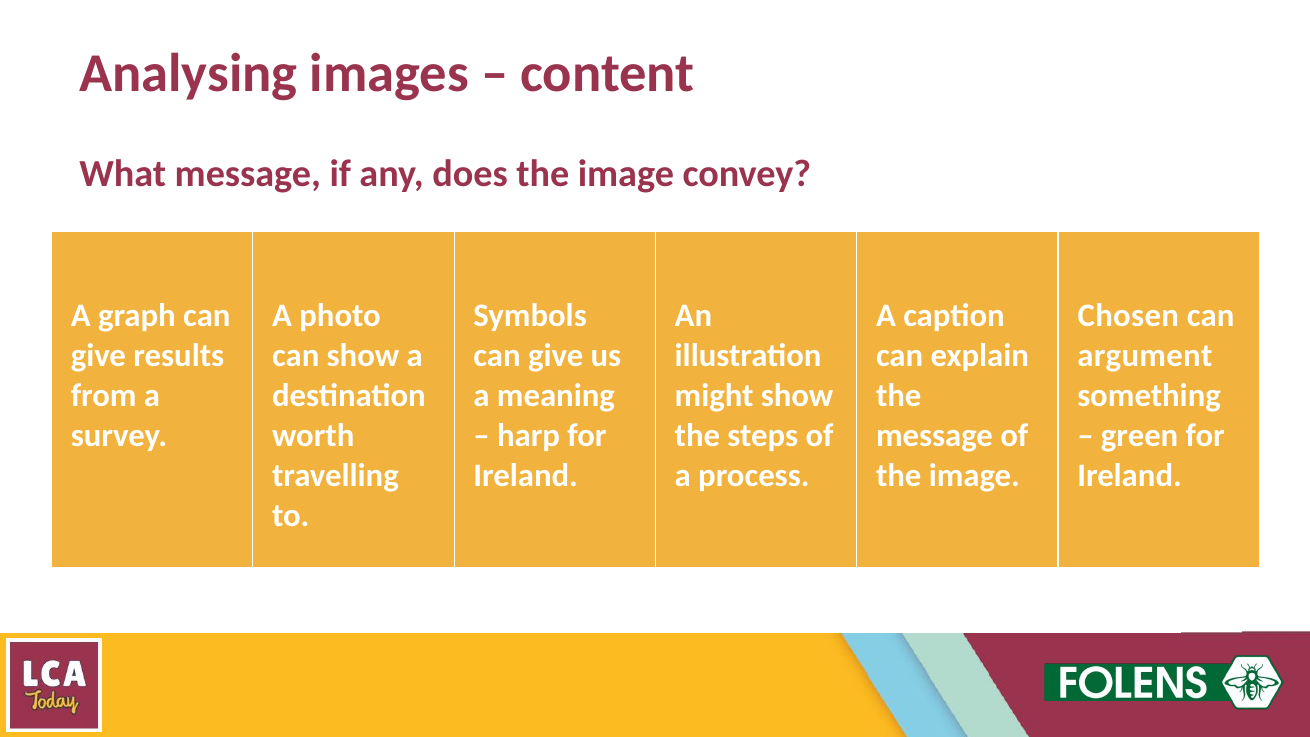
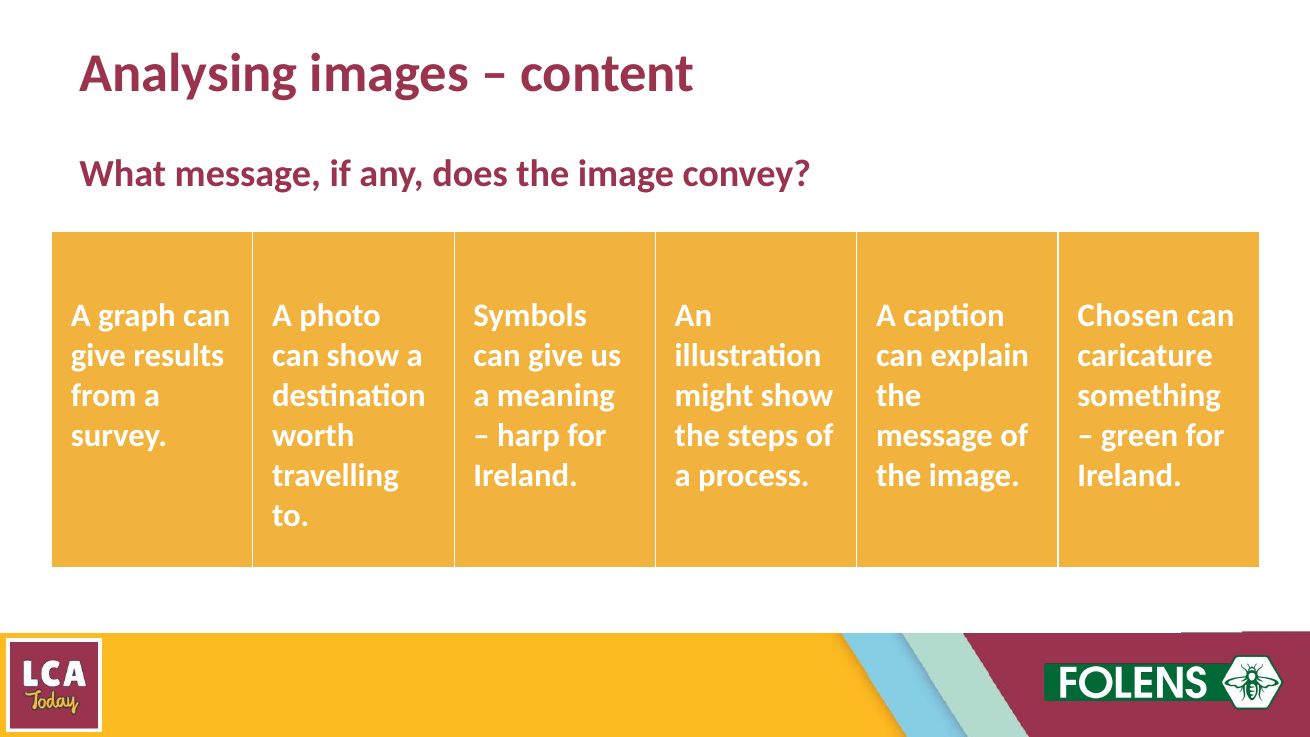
argument: argument -> caricature
